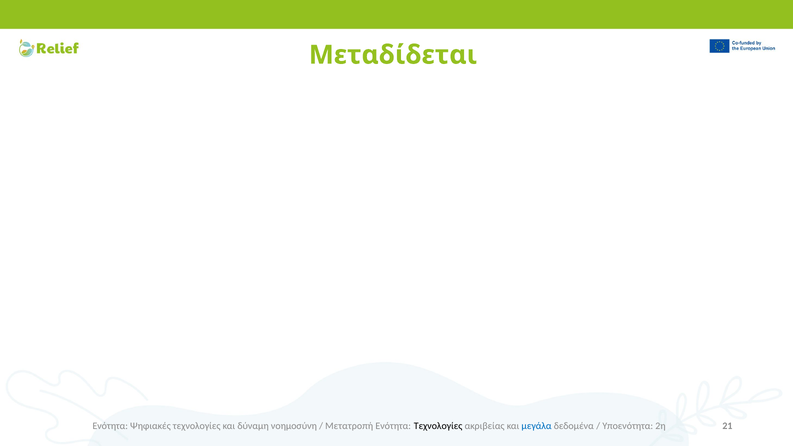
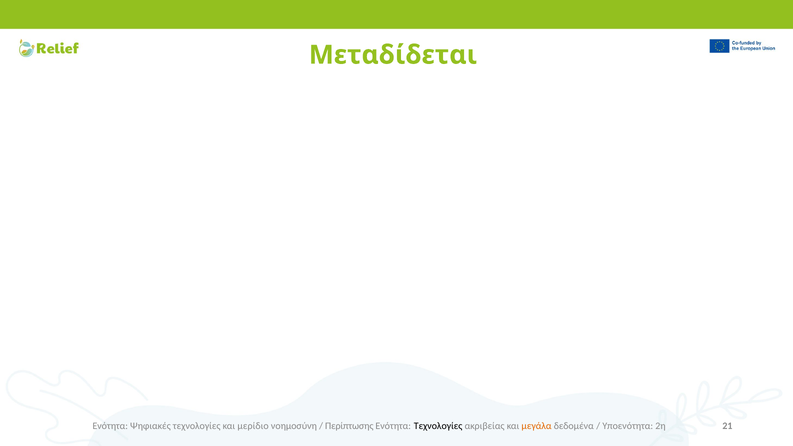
δύναμη: δύναμη -> μερίδιο
Μετατροπή: Μετατροπή -> Περίπτωσης
μεγάλα colour: blue -> orange
